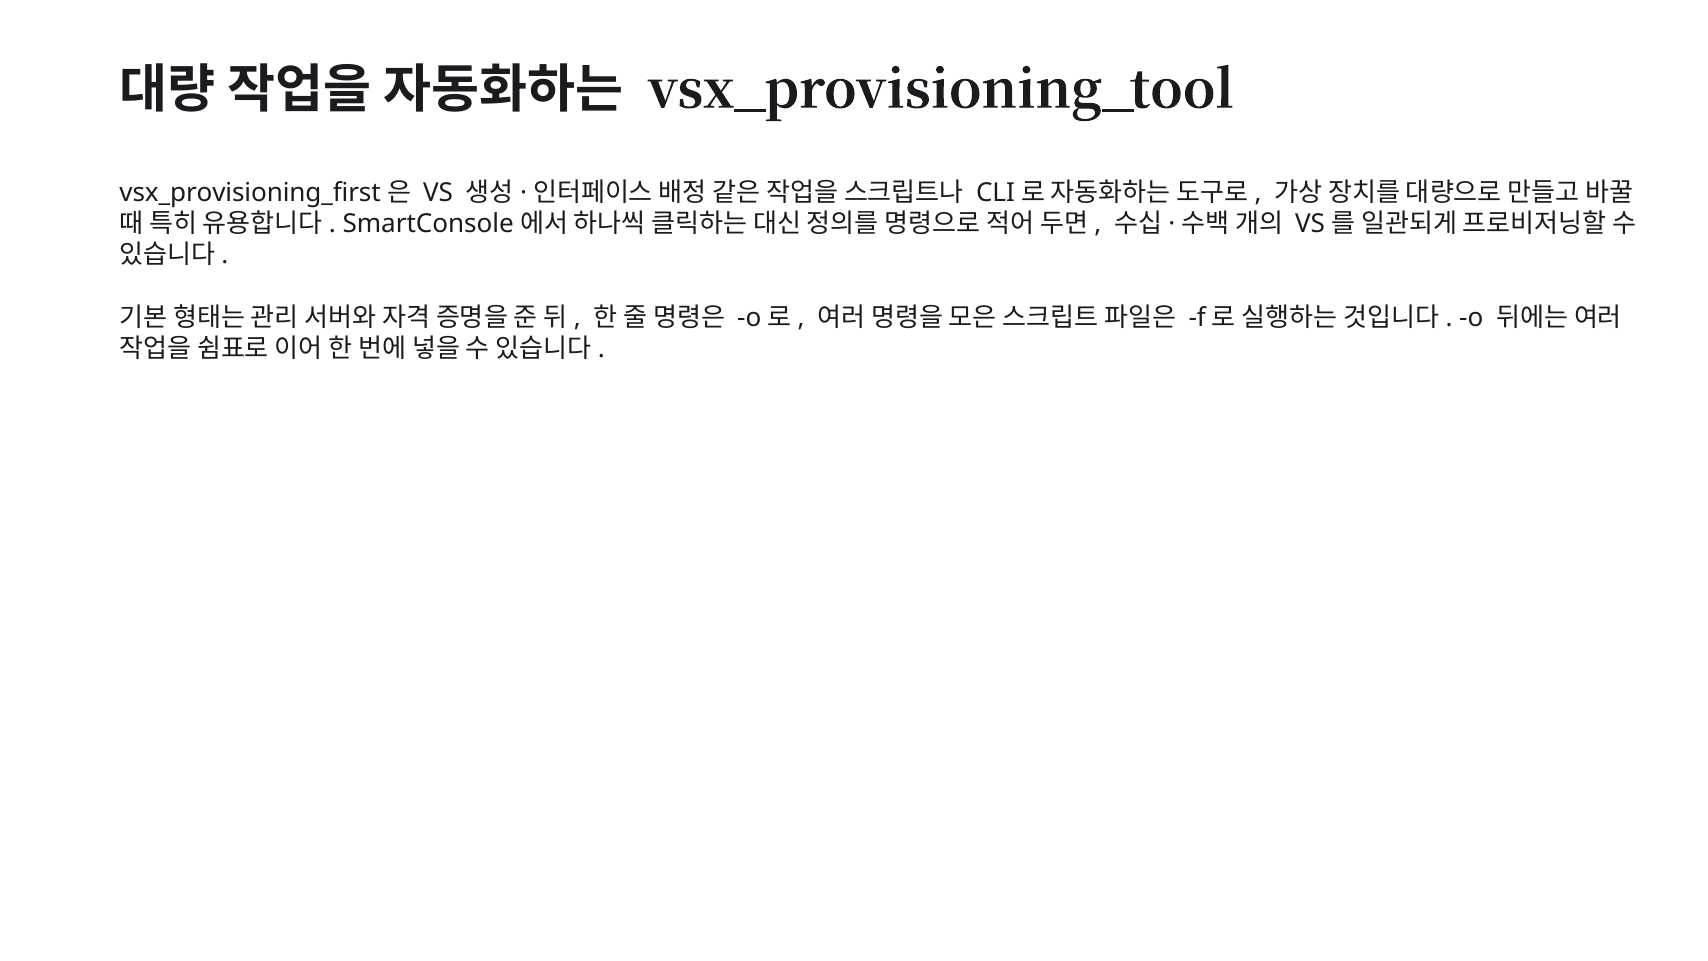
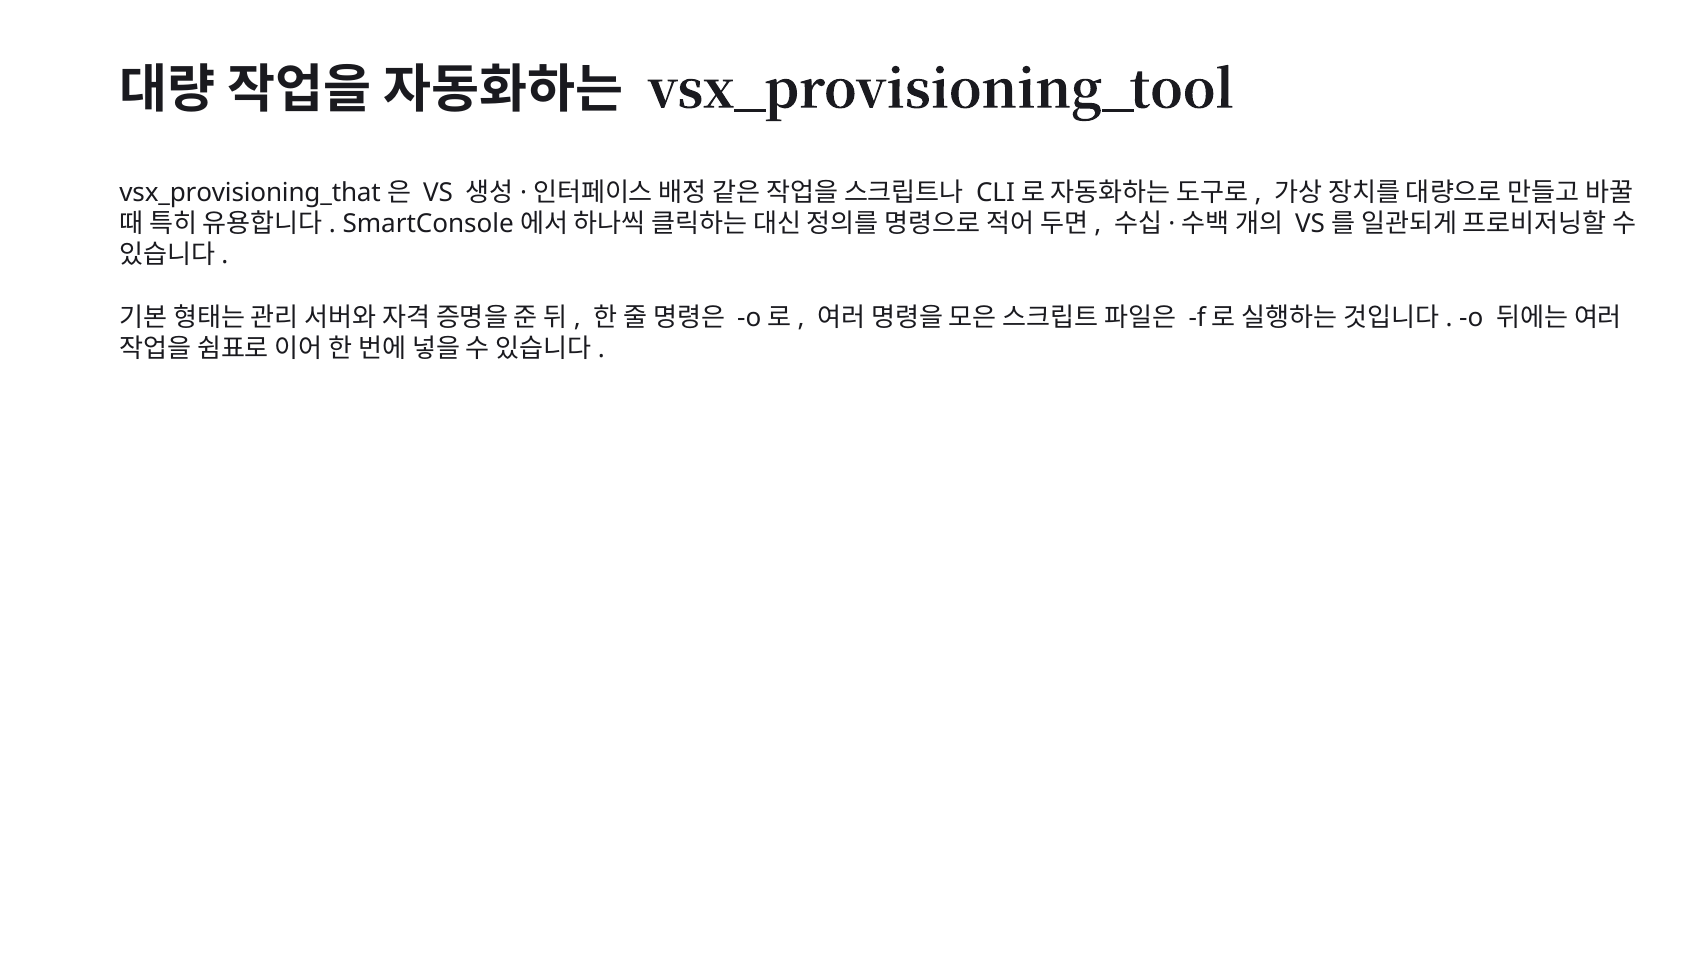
vsx_provisioning_first: vsx_provisioning_first -> vsx_provisioning_that
